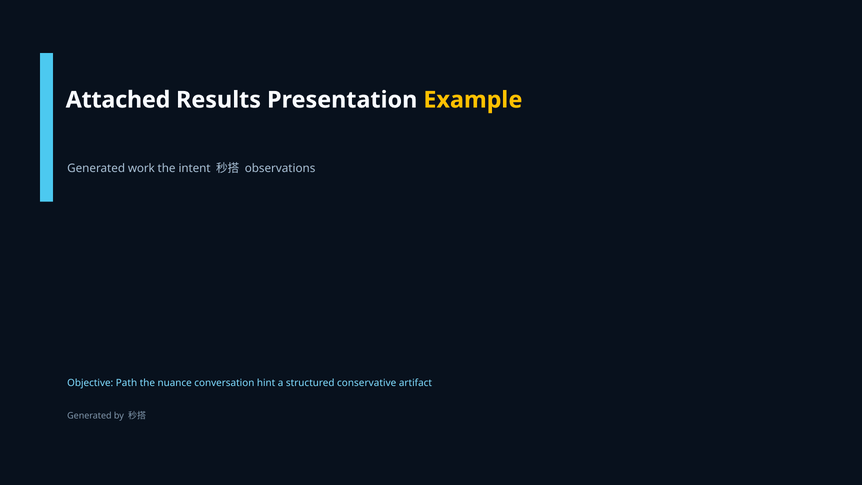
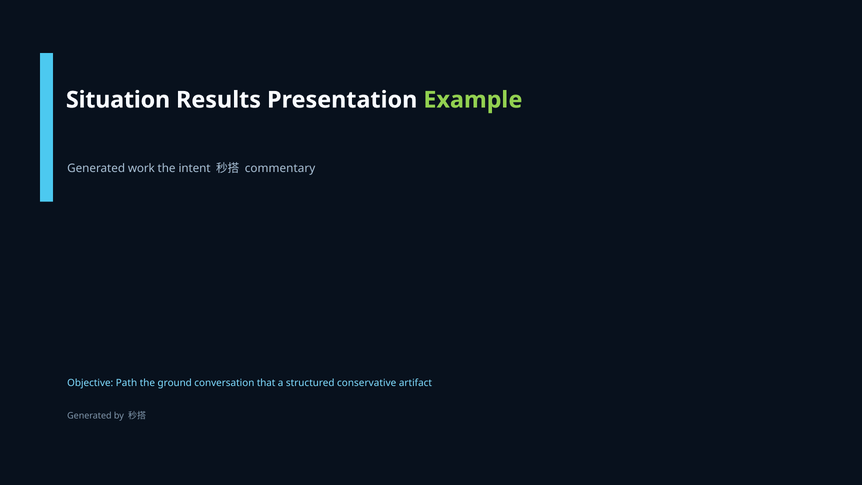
Attached: Attached -> Situation
Example colour: yellow -> light green
observations: observations -> commentary
nuance: nuance -> ground
hint: hint -> that
